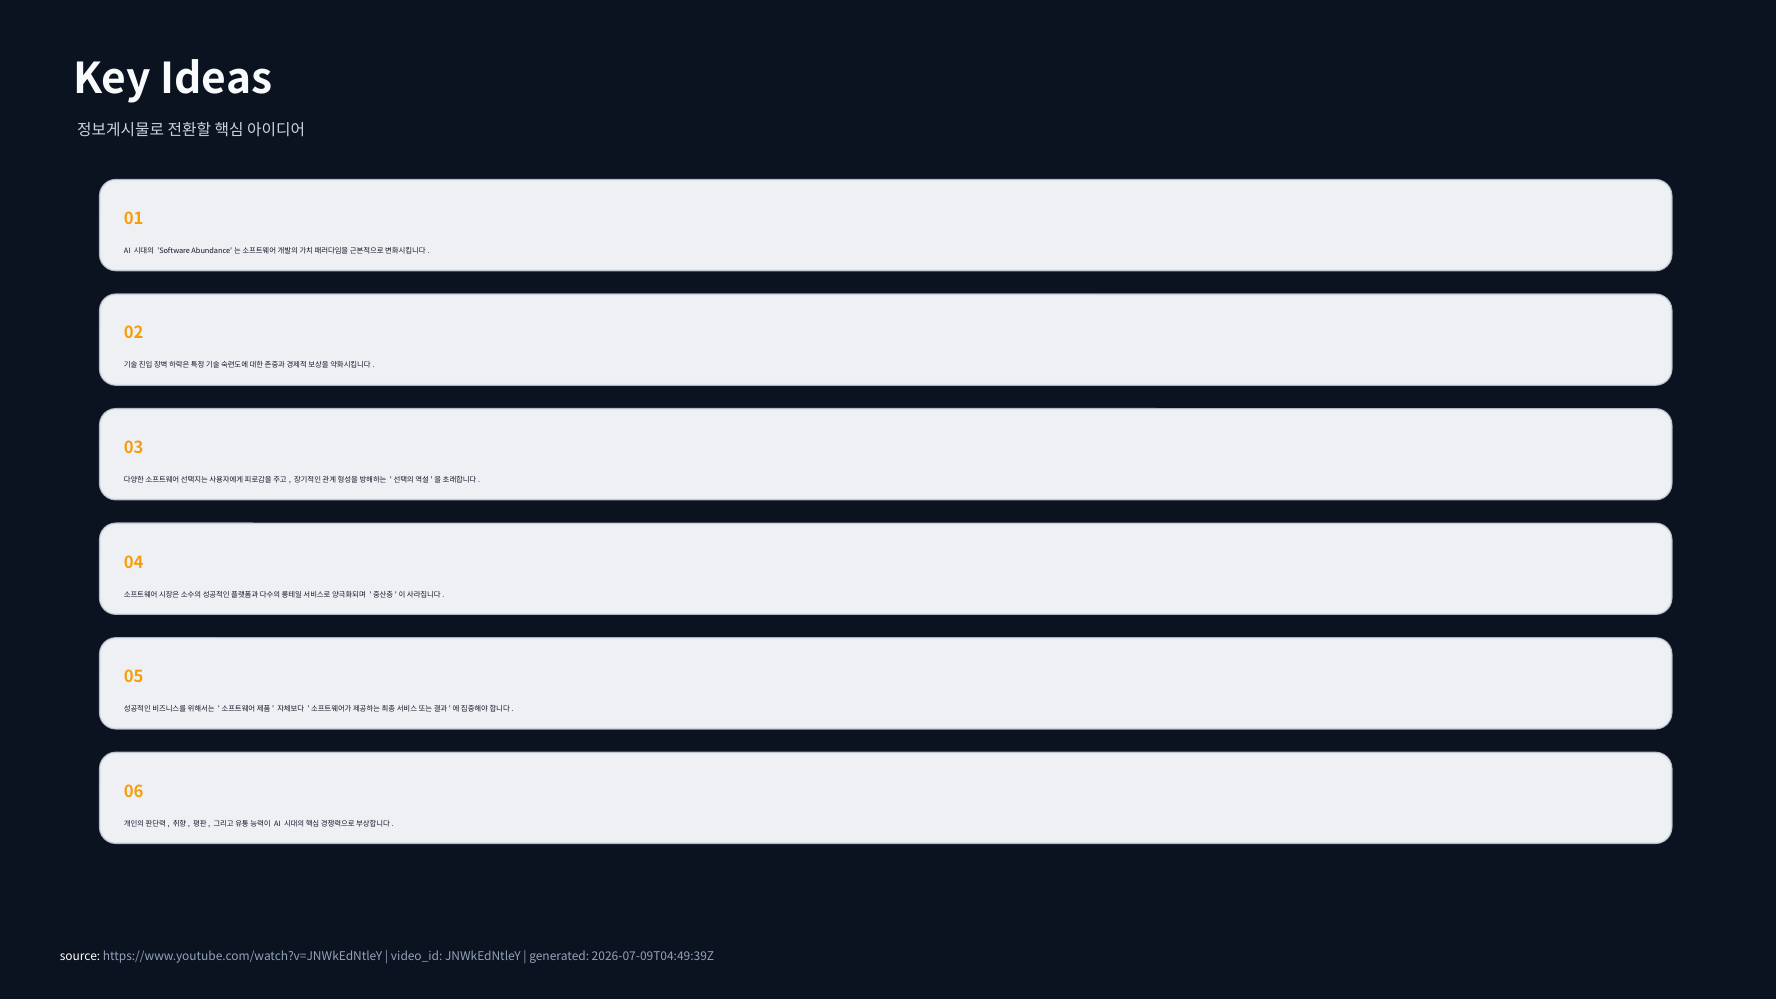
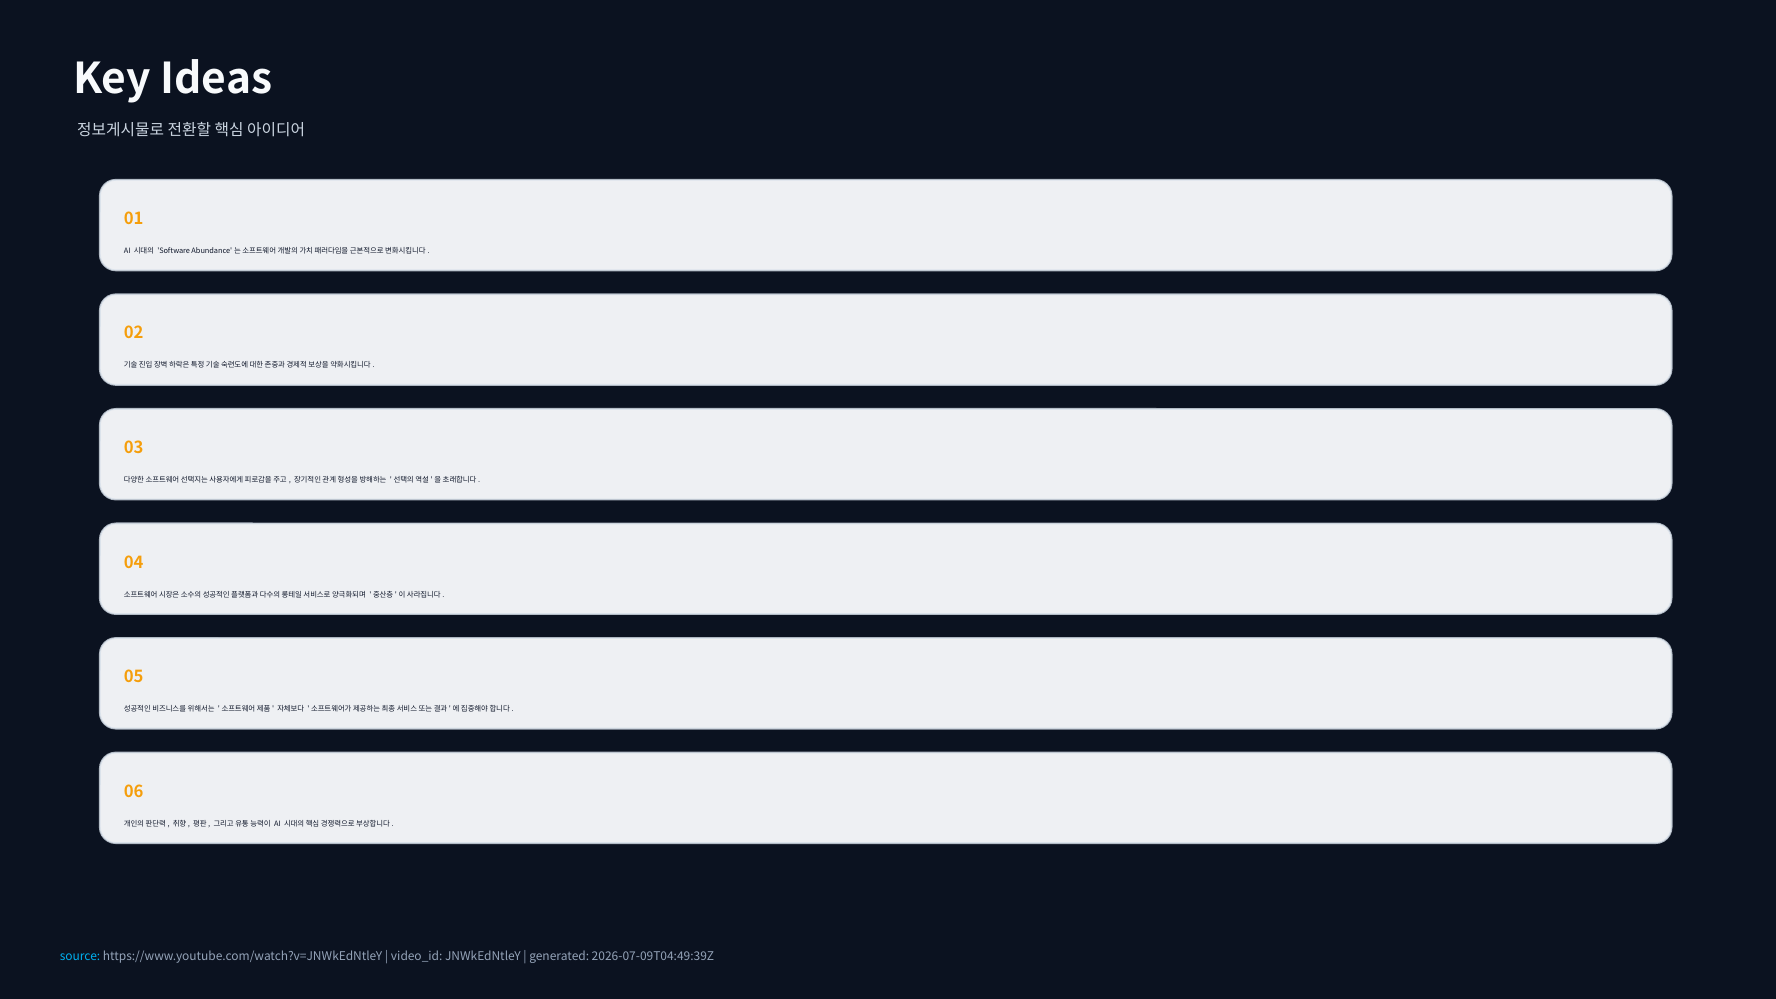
source colour: white -> light blue
